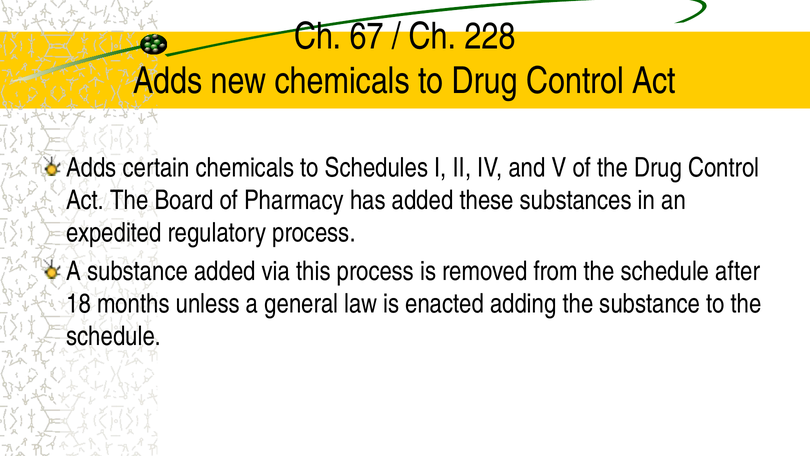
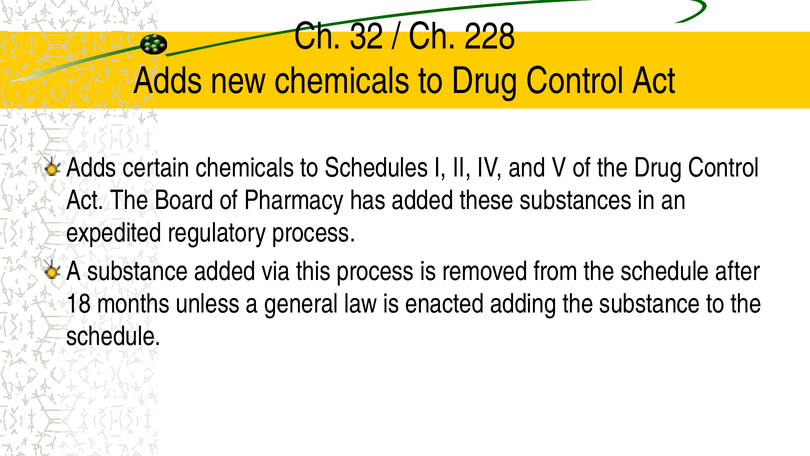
67: 67 -> 32
